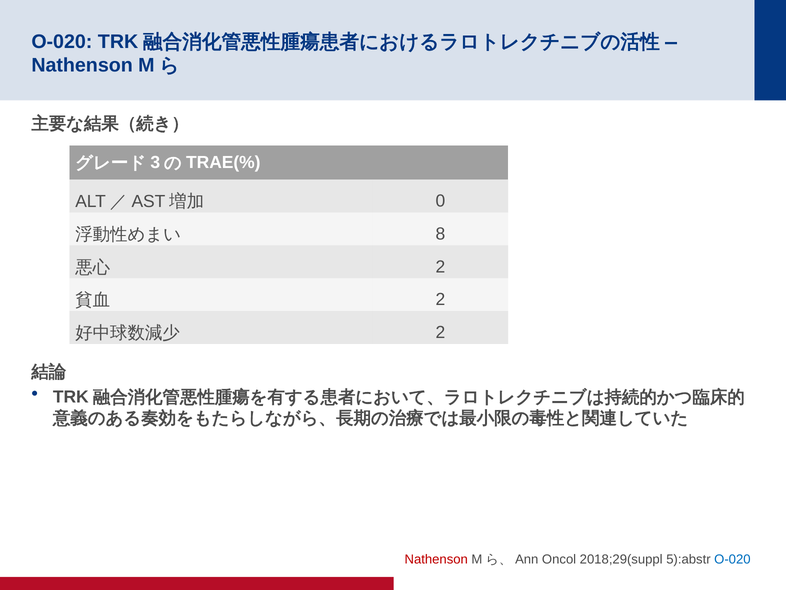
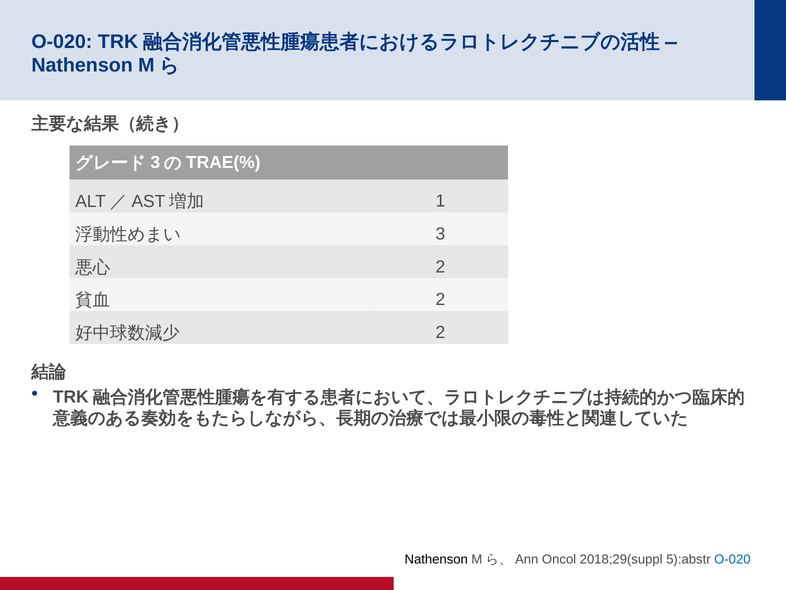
0: 0 -> 1
8: 8 -> 3
Nathenson at (436, 559) colour: red -> black
